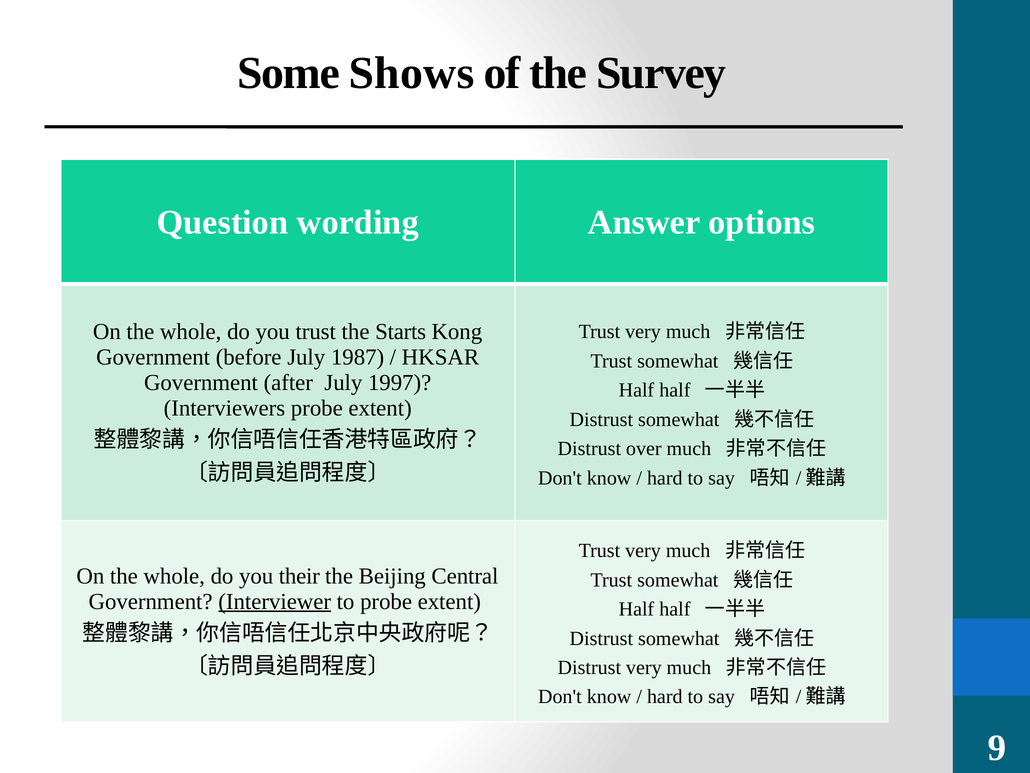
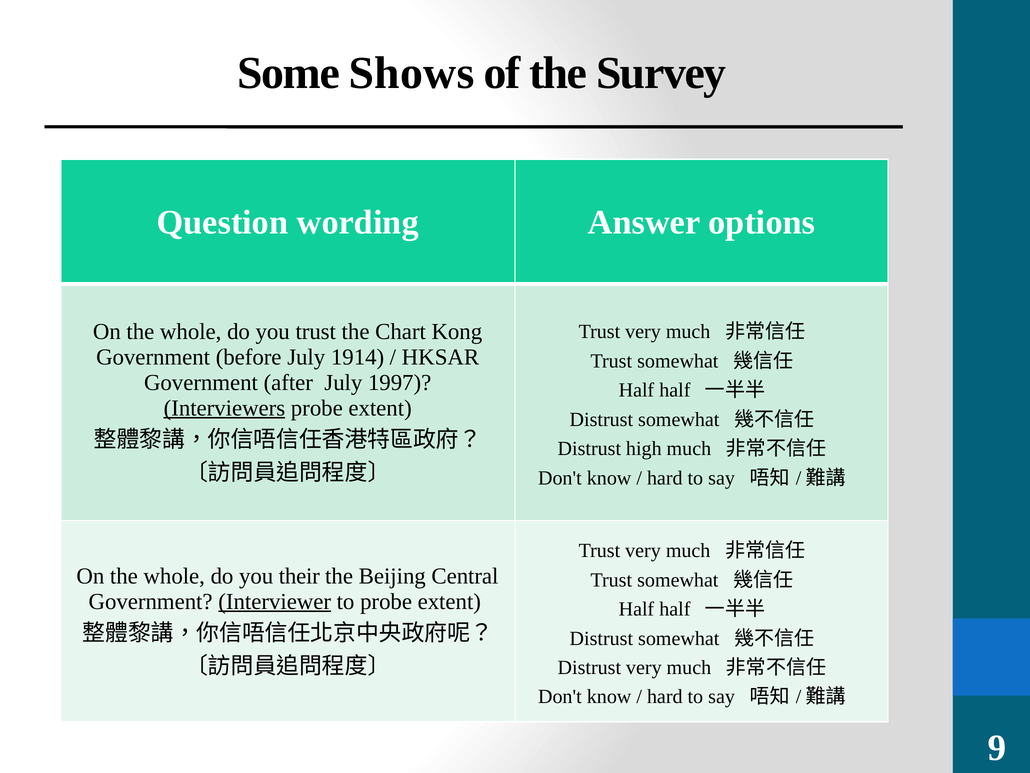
Starts: Starts -> Chart
1987: 1987 -> 1914
Interviewers underline: none -> present
over: over -> high
